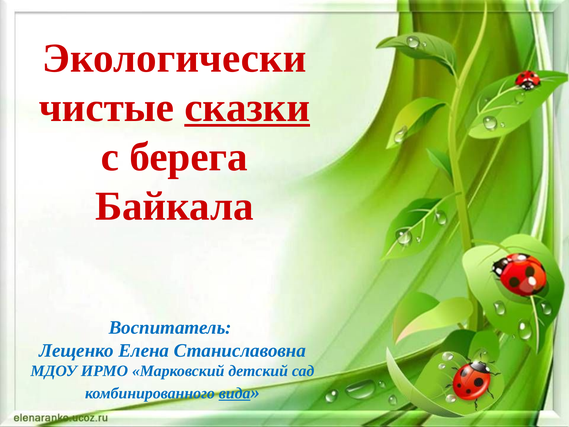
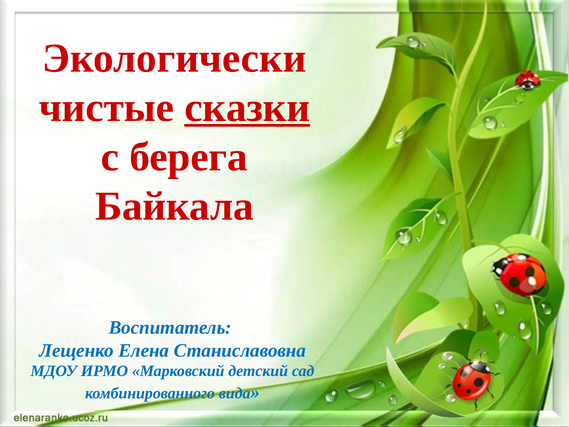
вида underline: present -> none
